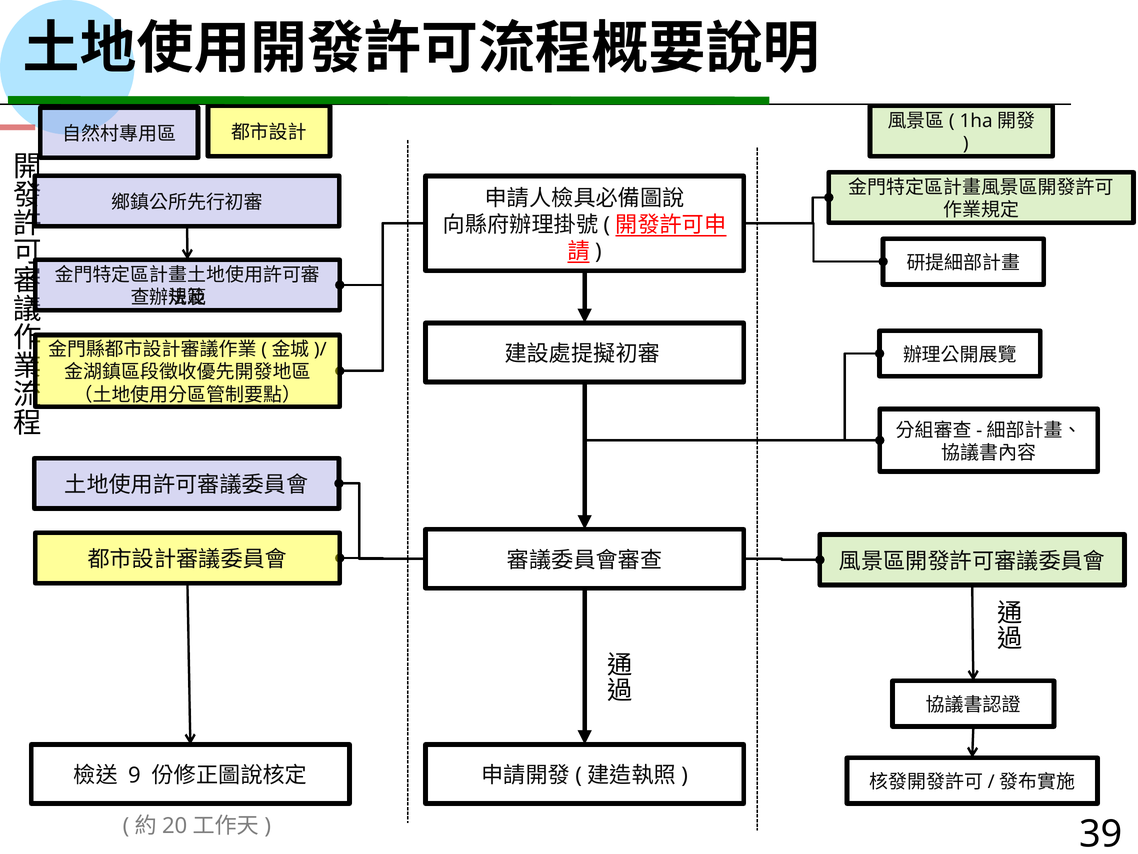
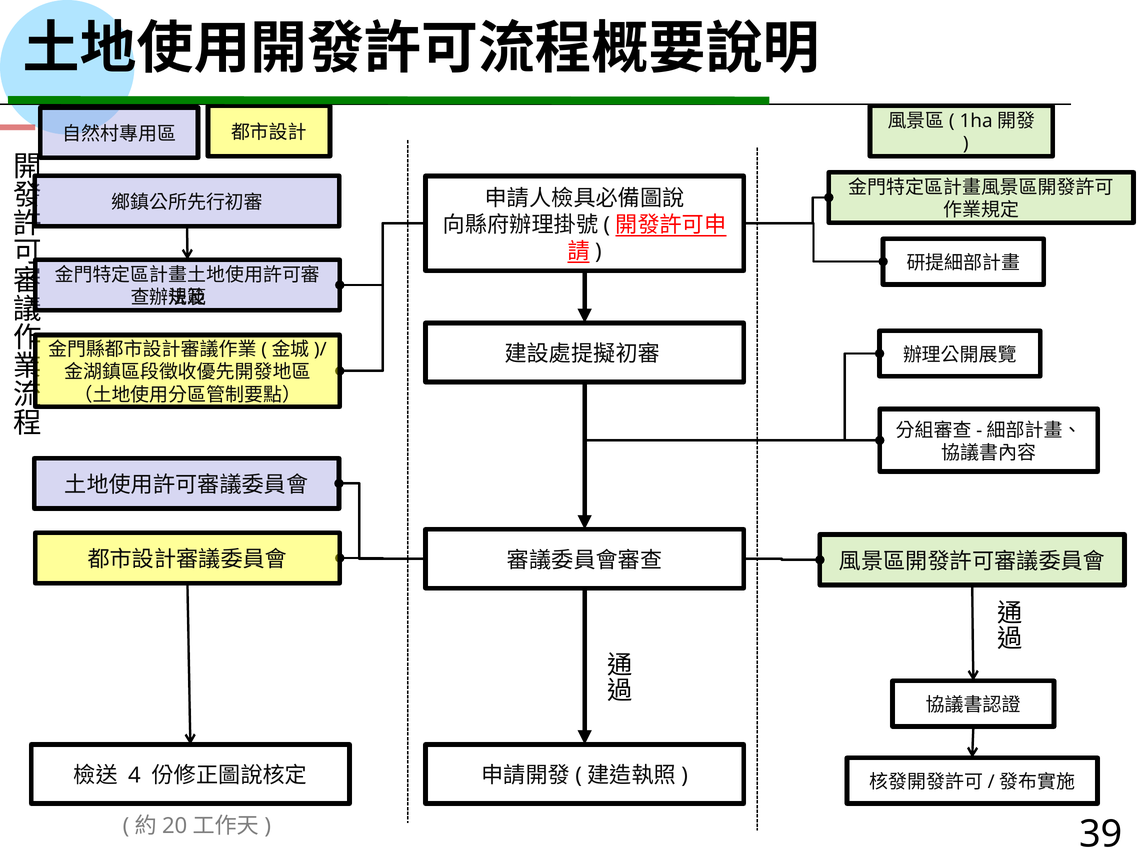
9: 9 -> 4
